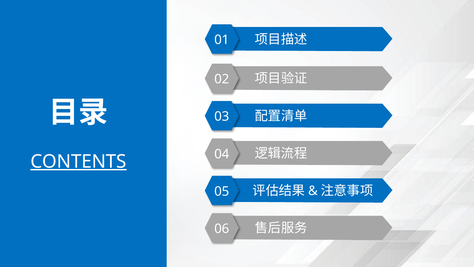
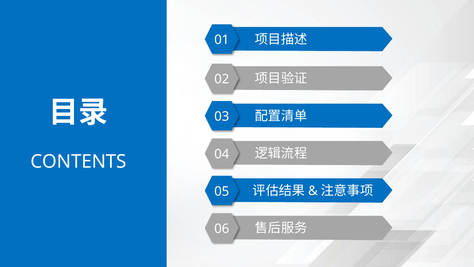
CONTENTS underline: present -> none
